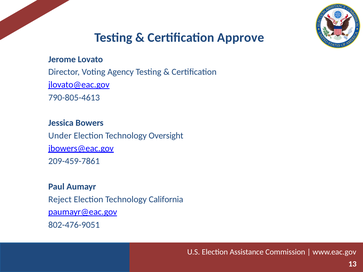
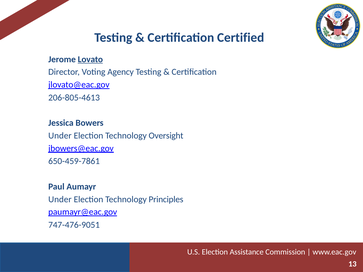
Approve: Approve -> Certified
Lovato underline: none -> present
790-805-4613: 790-805-4613 -> 206-805-4613
209-459-7861: 209-459-7861 -> 650-459-7861
Reject at (60, 199): Reject -> Under
California: California -> Principles
802-476-9051: 802-476-9051 -> 747-476-9051
